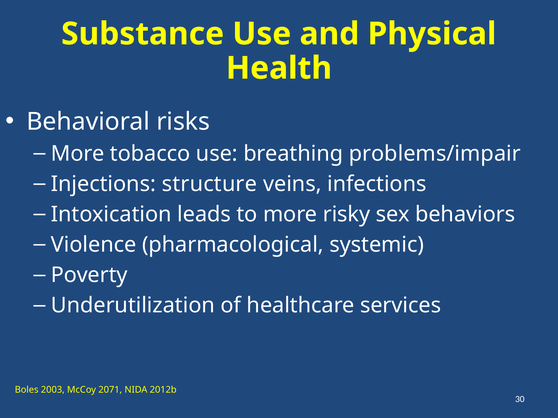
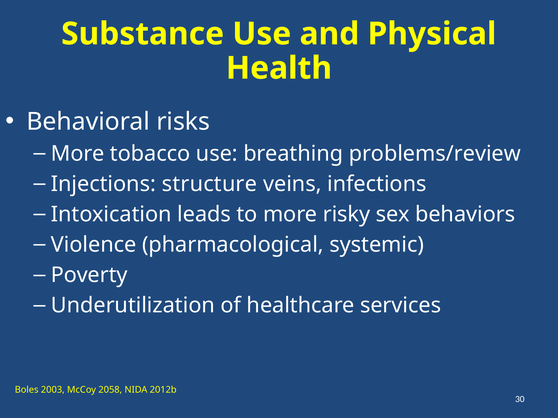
problems/impair: problems/impair -> problems/review
2071: 2071 -> 2058
